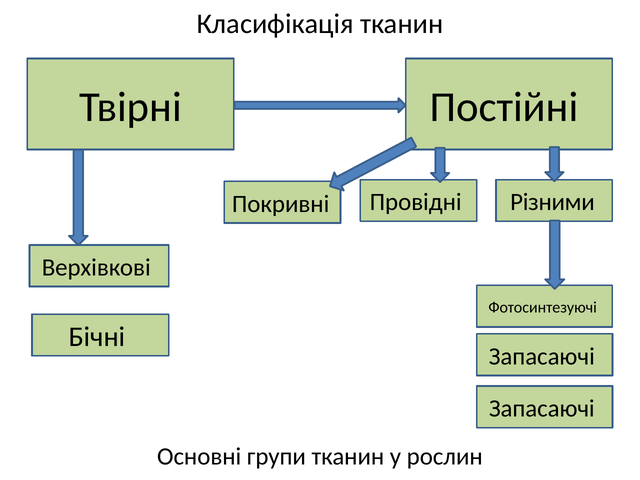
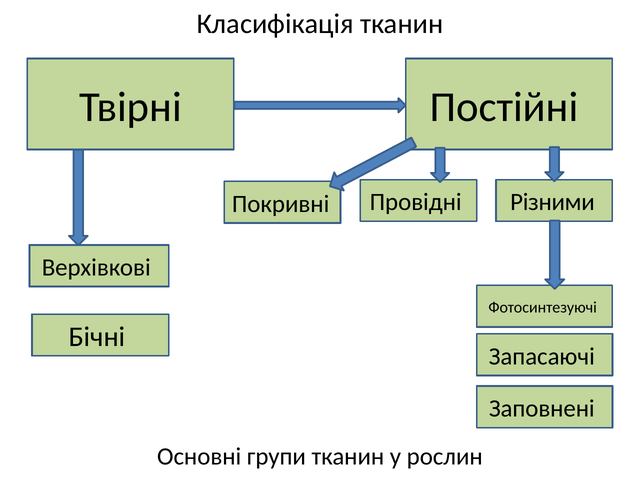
Запасаючі at (542, 409): Запасаючі -> Заповнені
